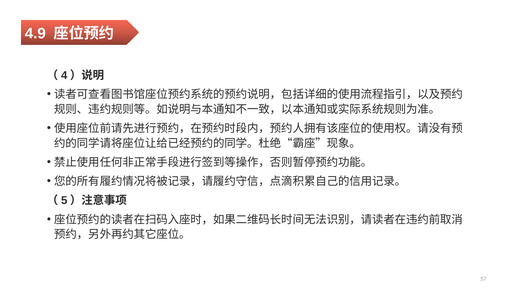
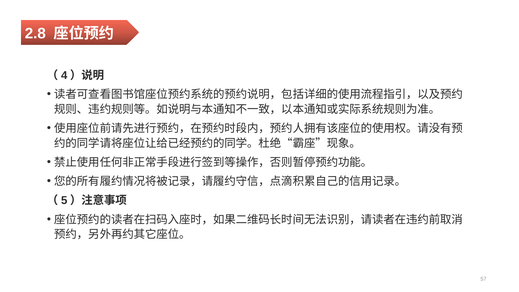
4.9: 4.9 -> 2.8
